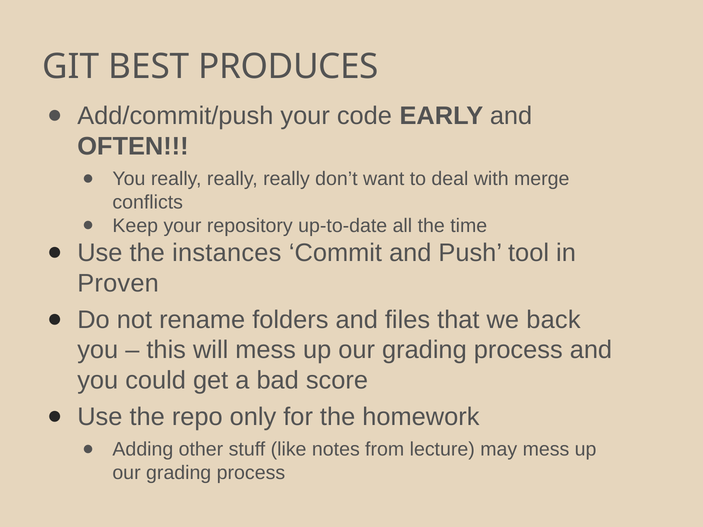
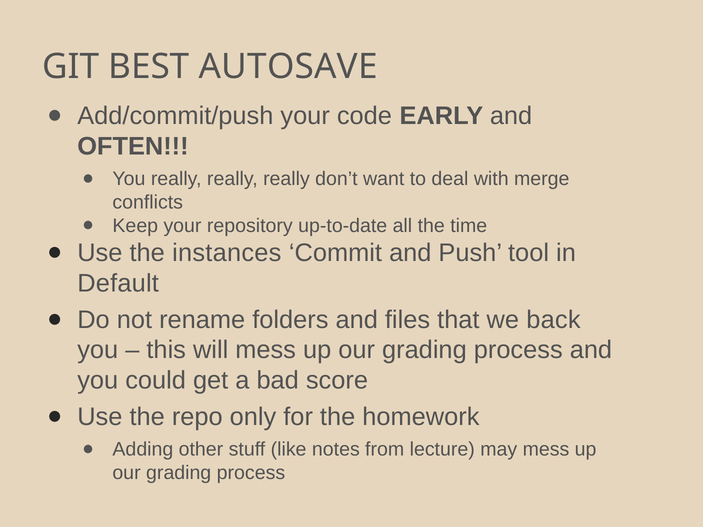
PRODUCES: PRODUCES -> AUTOSAVE
Proven: Proven -> Default
